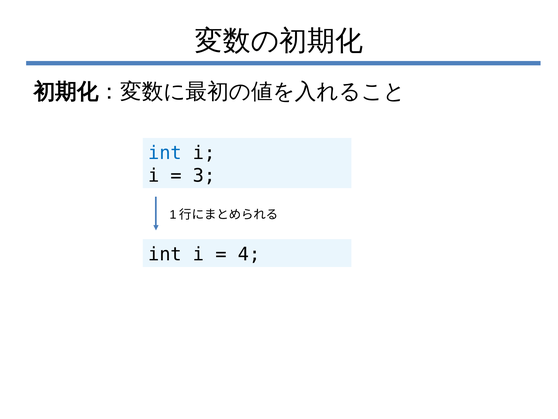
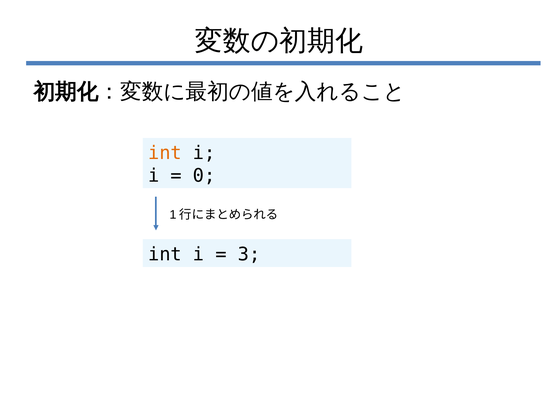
int at (165, 153) colour: blue -> orange
3: 3 -> 0
4: 4 -> 3
